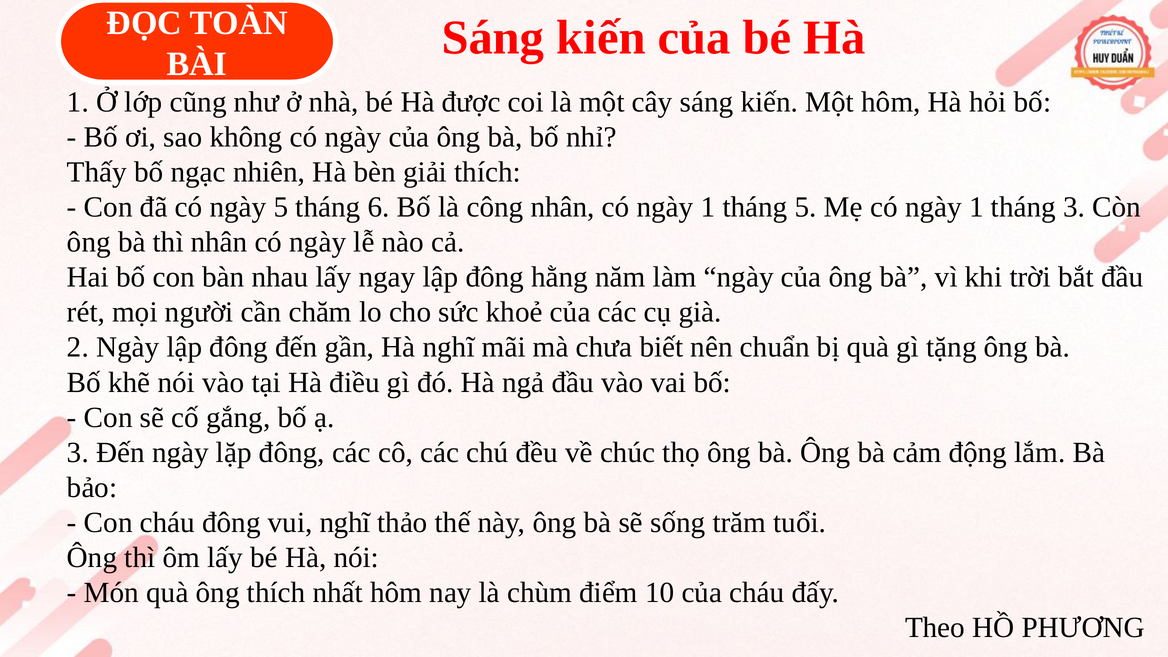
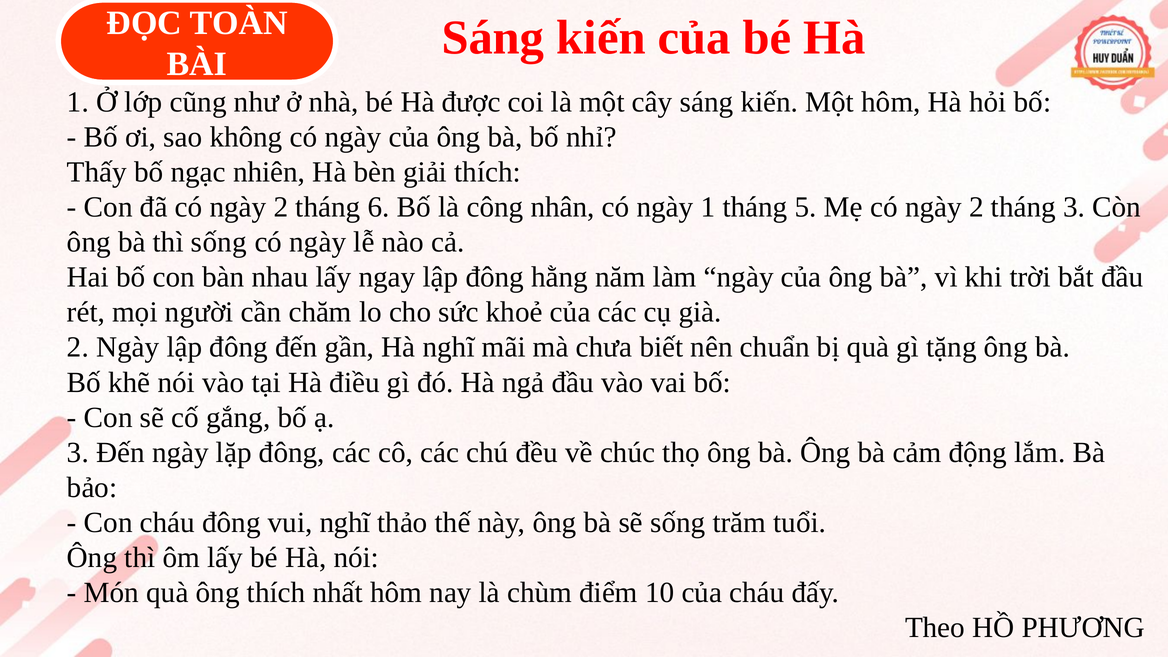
đã có ngày 5: 5 -> 2
Mẹ có ngày 1: 1 -> 2
thì nhân: nhân -> sống
